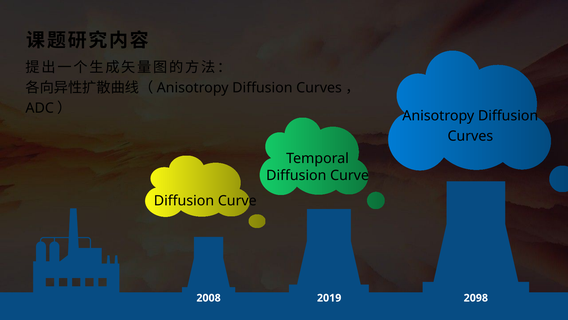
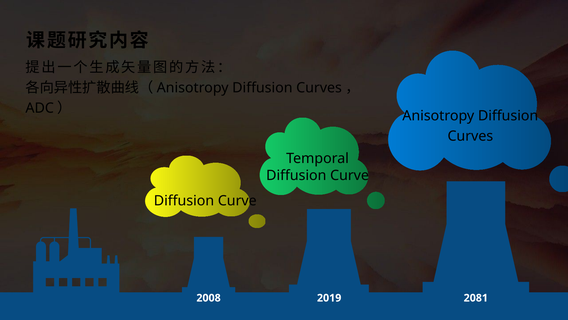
2098: 2098 -> 2081
